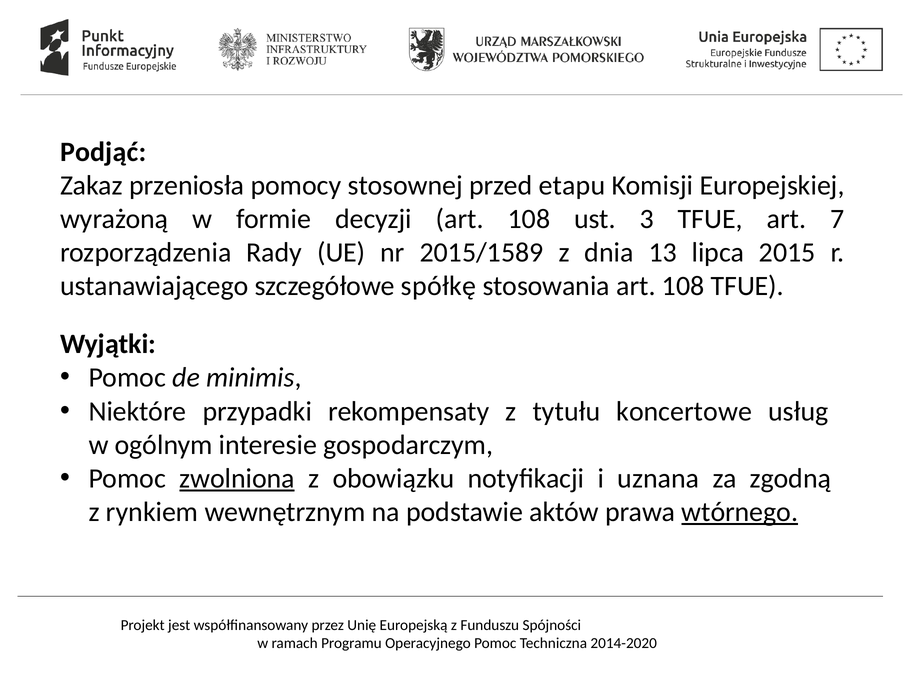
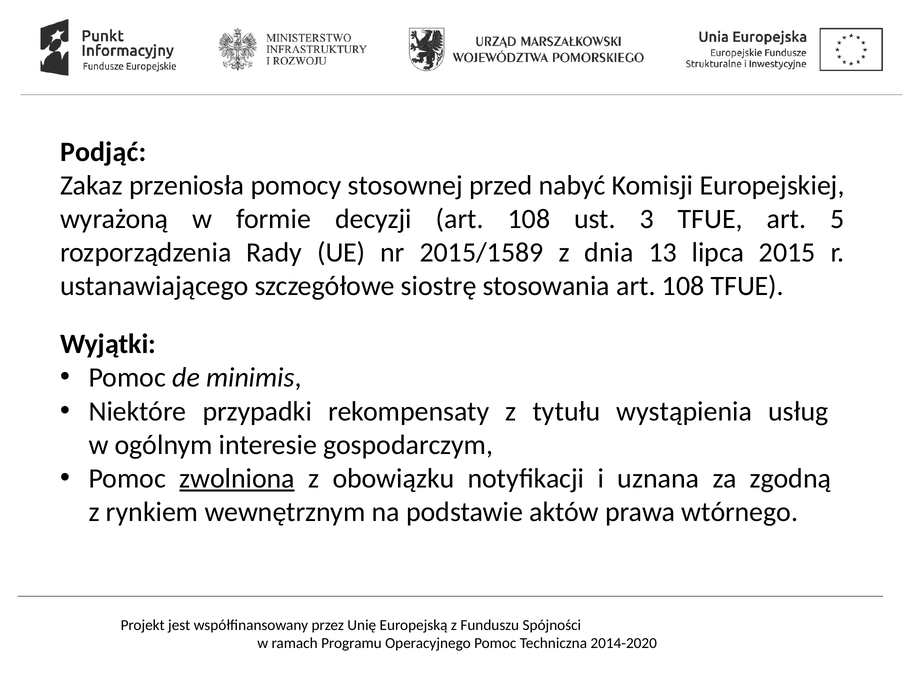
etapu: etapu -> nabyć
7: 7 -> 5
spółkę: spółkę -> siostrę
koncertowe: koncertowe -> wystąpienia
wtórnego underline: present -> none
